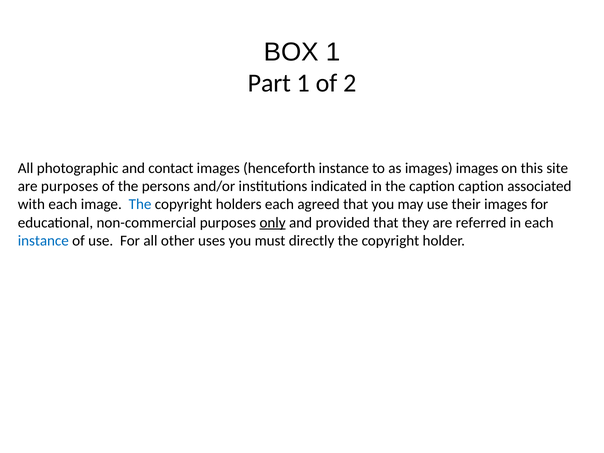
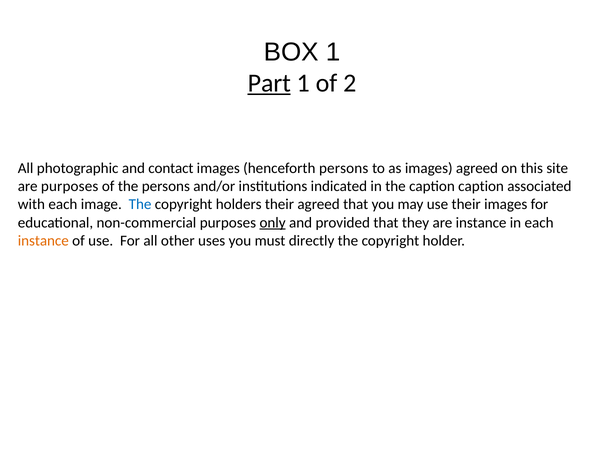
Part underline: none -> present
henceforth instance: instance -> persons
images images: images -> agreed
holders each: each -> their
are referred: referred -> instance
instance at (43, 241) colour: blue -> orange
